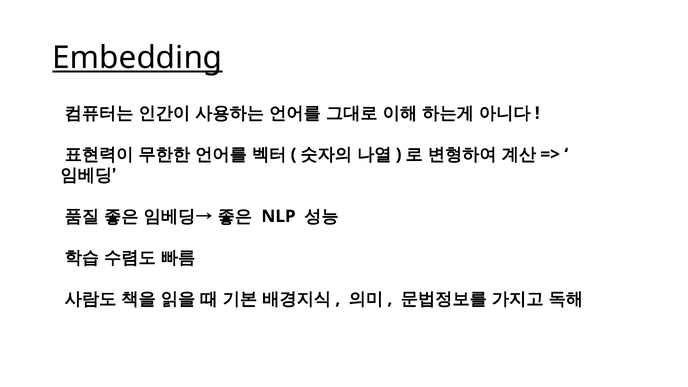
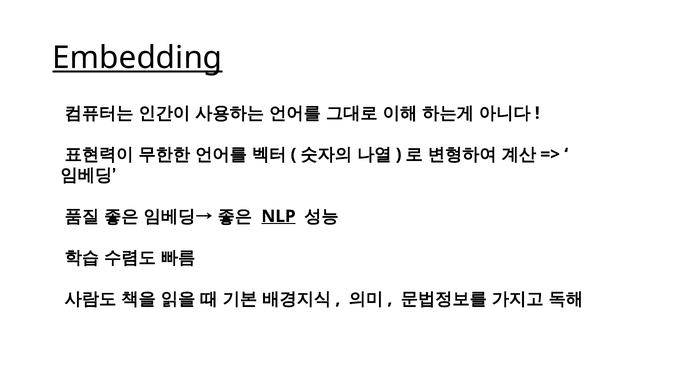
NLP underline: none -> present
